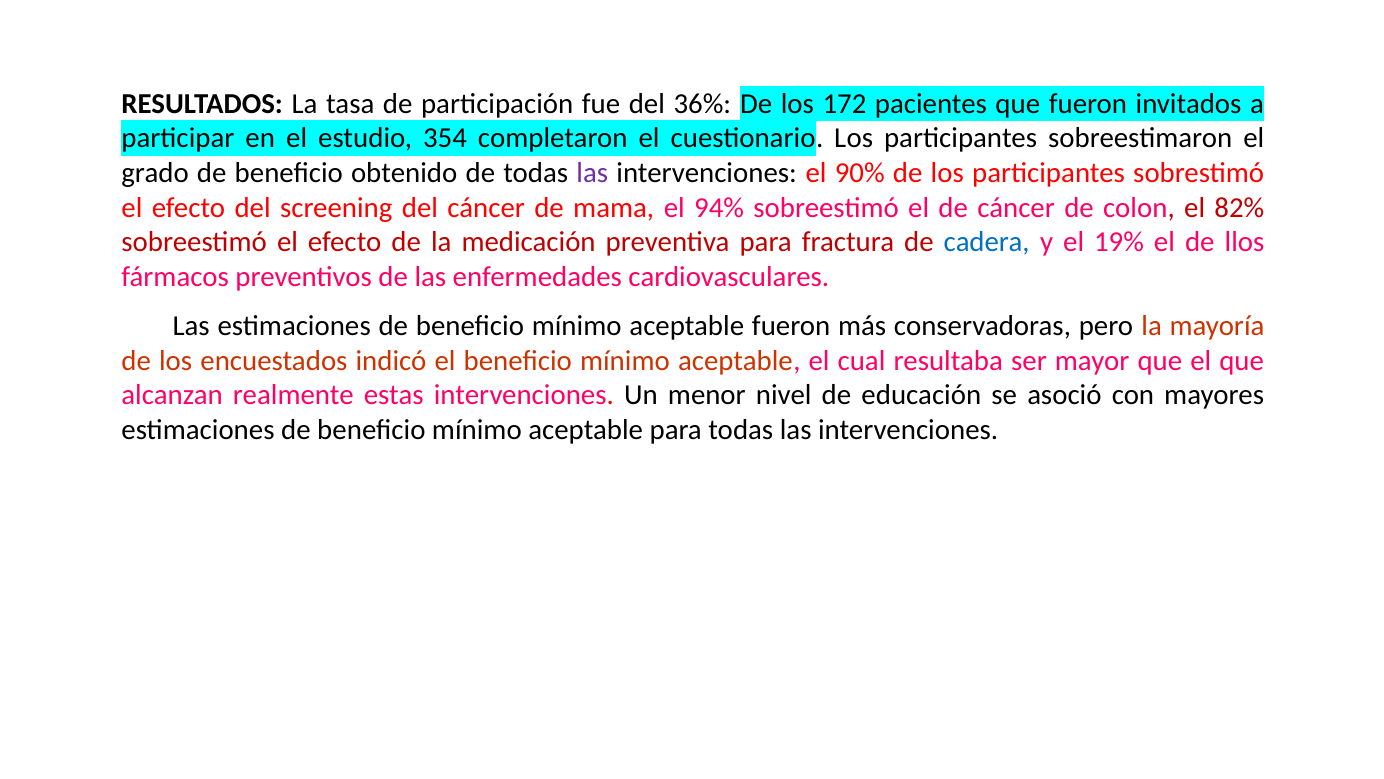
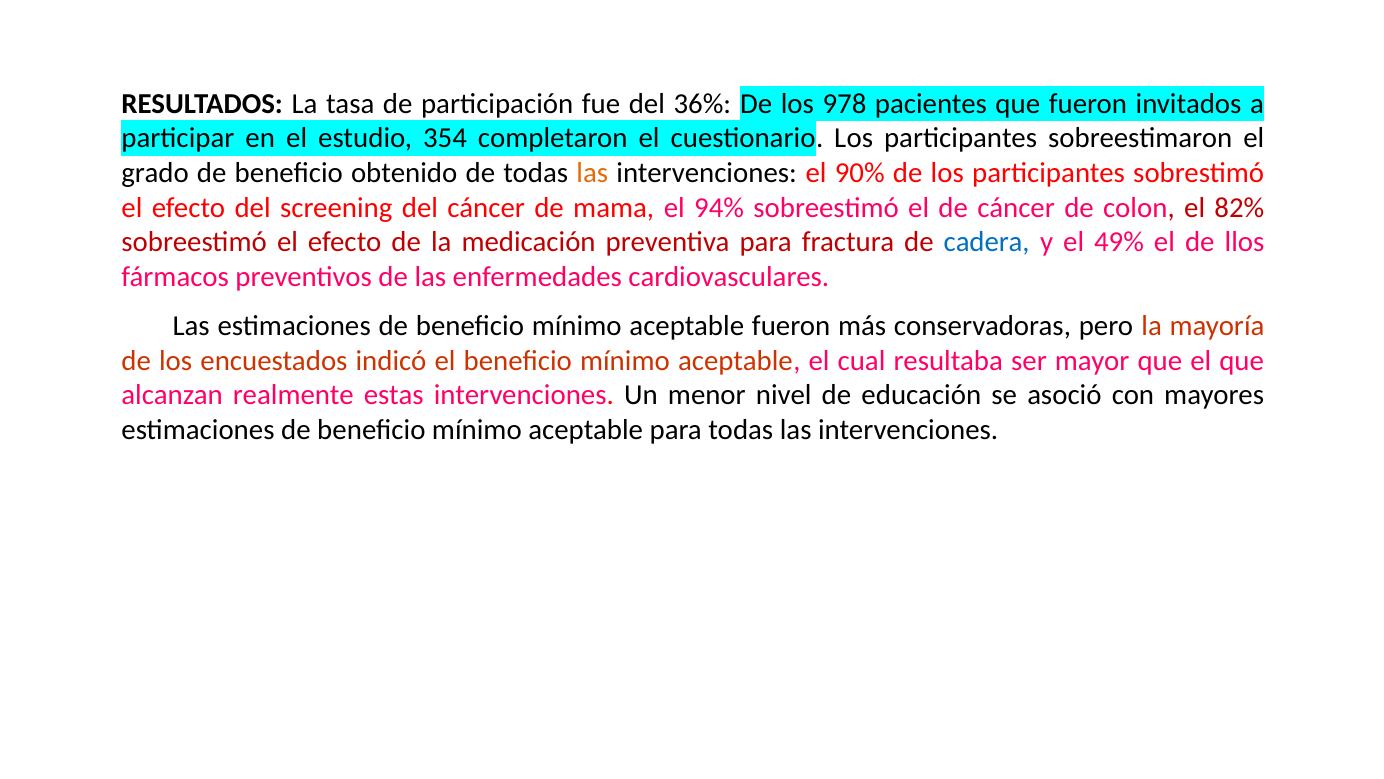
172: 172 -> 978
las at (592, 173) colour: purple -> orange
19%: 19% -> 49%
